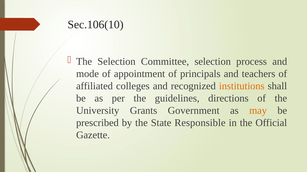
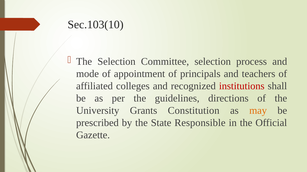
Sec.106(10: Sec.106(10 -> Sec.103(10
institutions colour: orange -> red
Government: Government -> Constitution
